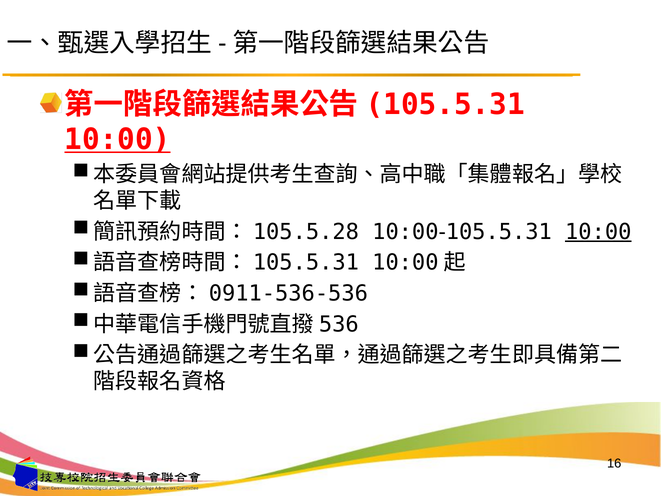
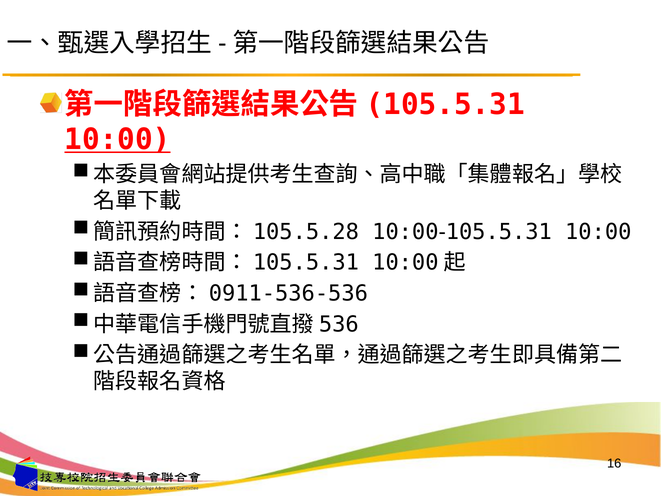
10:00 at (598, 232) underline: present -> none
